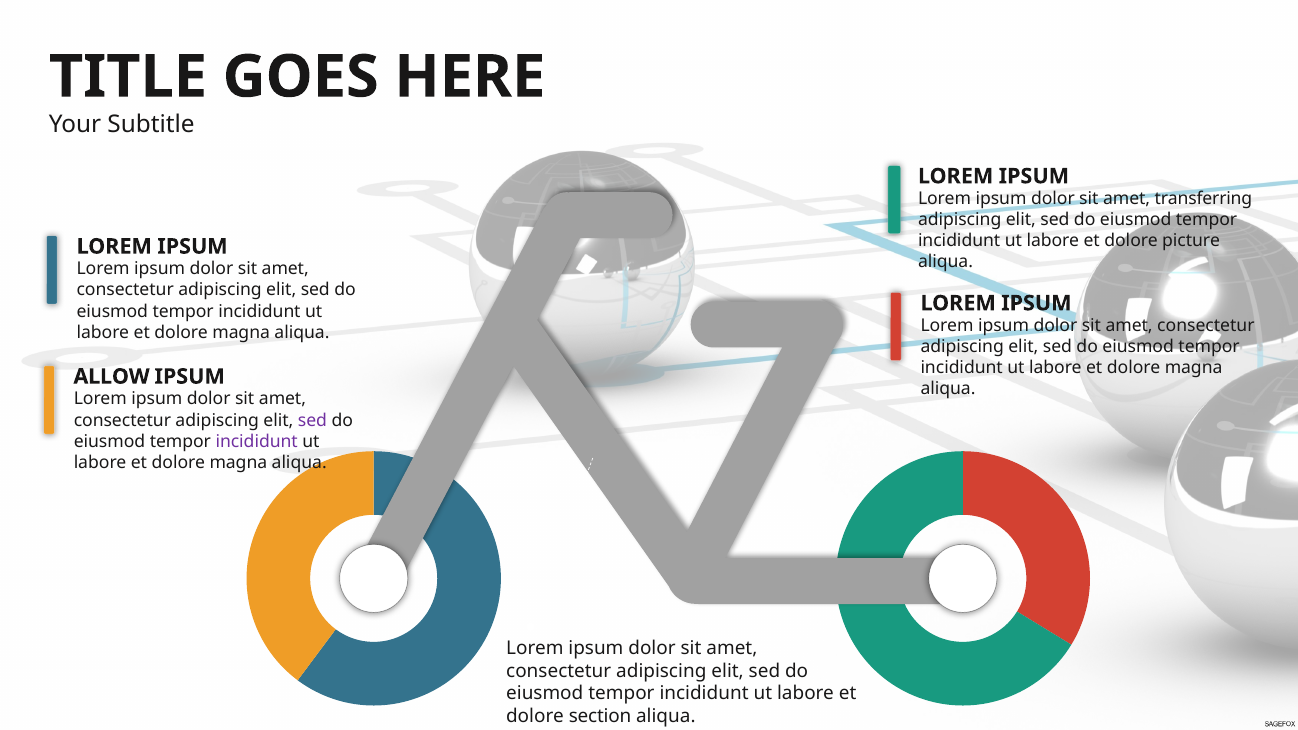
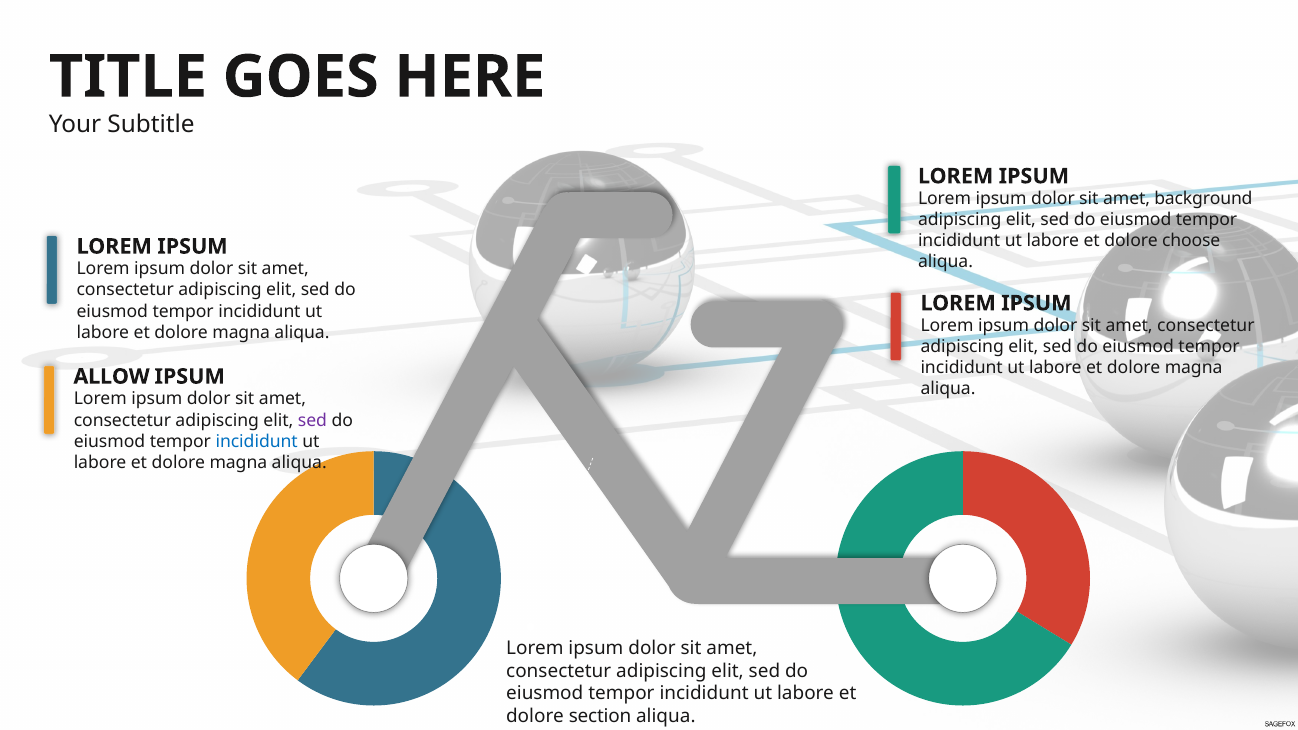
transferring: transferring -> background
picture: picture -> choose
incididunt at (257, 441) colour: purple -> blue
